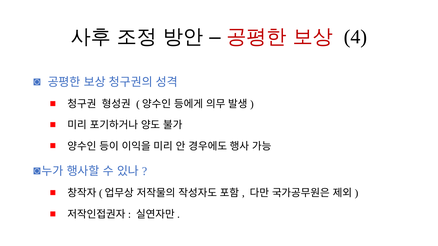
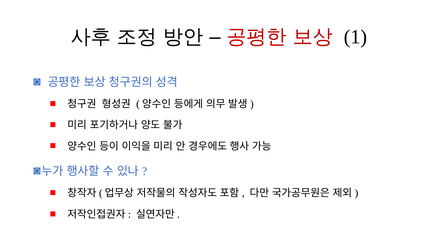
4: 4 -> 1
